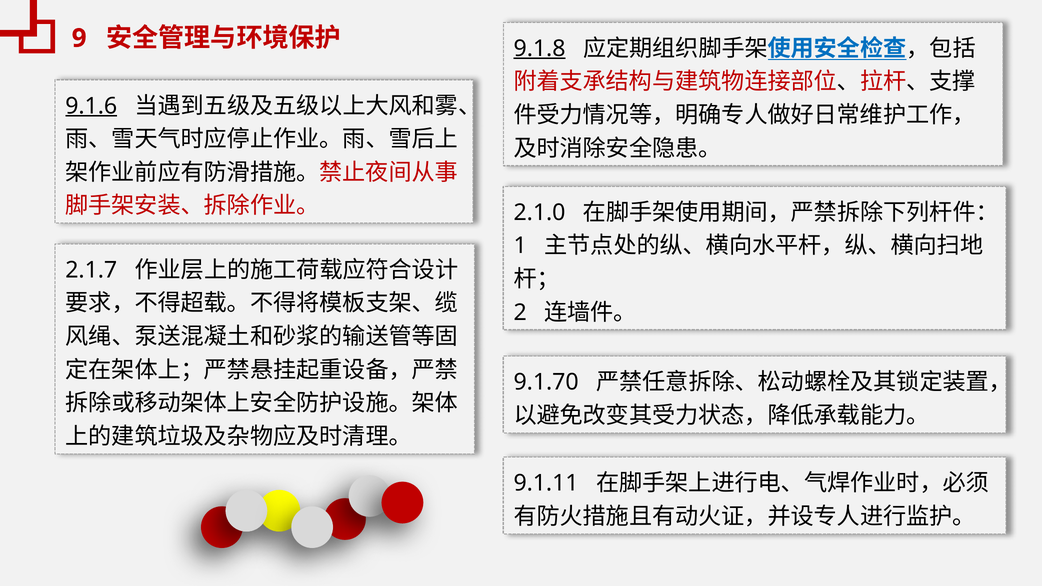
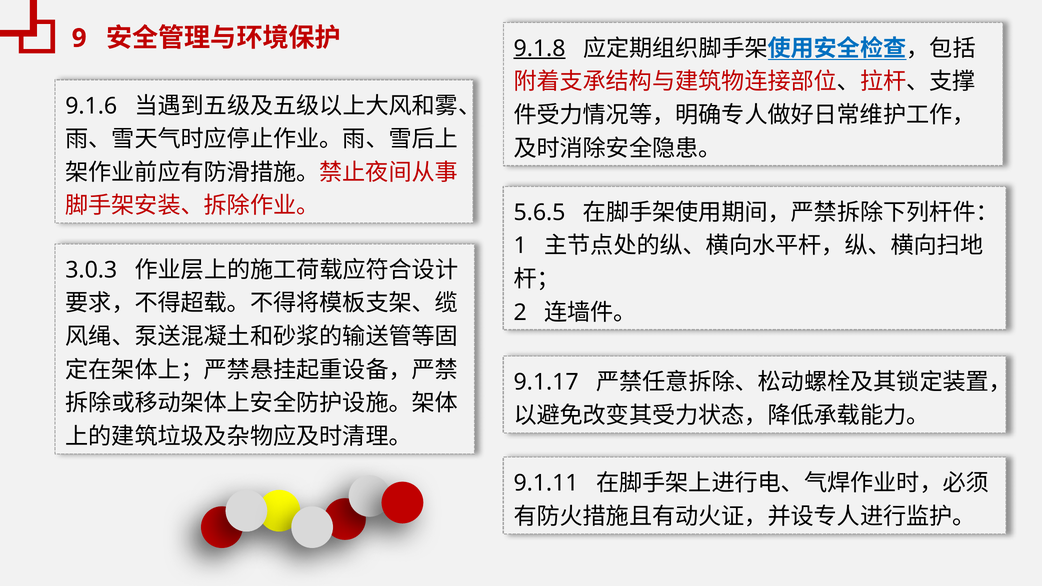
9.1.6 underline: present -> none
2.1.0: 2.1.0 -> 5.6.5
2.1.7: 2.1.7 -> 3.0.3
9.1.70: 9.1.70 -> 9.1.17
